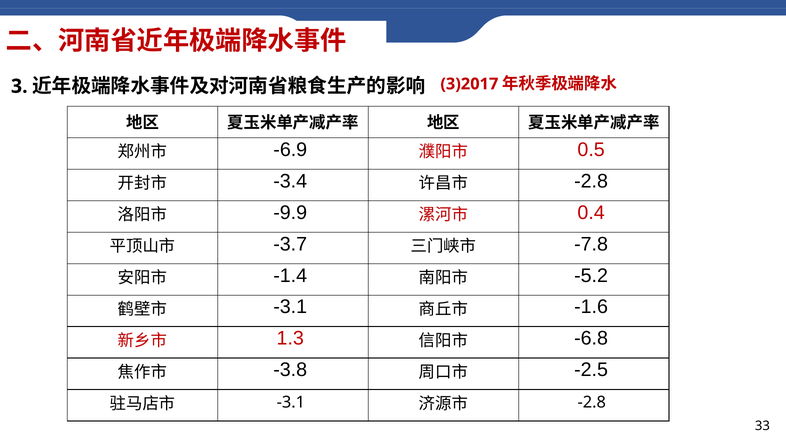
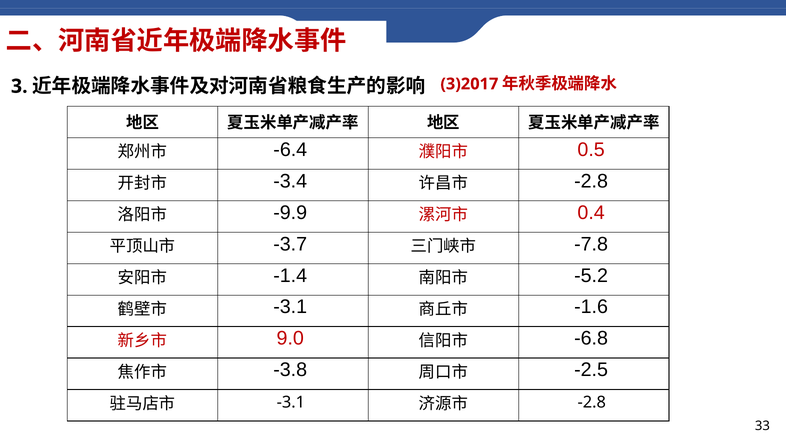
-6.9: -6.9 -> -6.4
1.3: 1.3 -> 9.0
